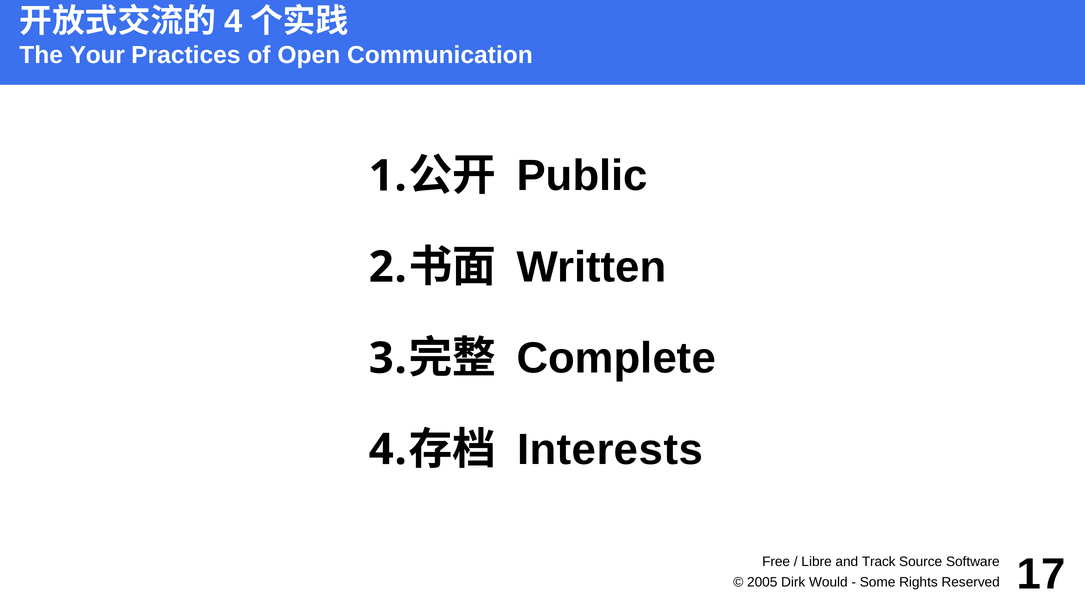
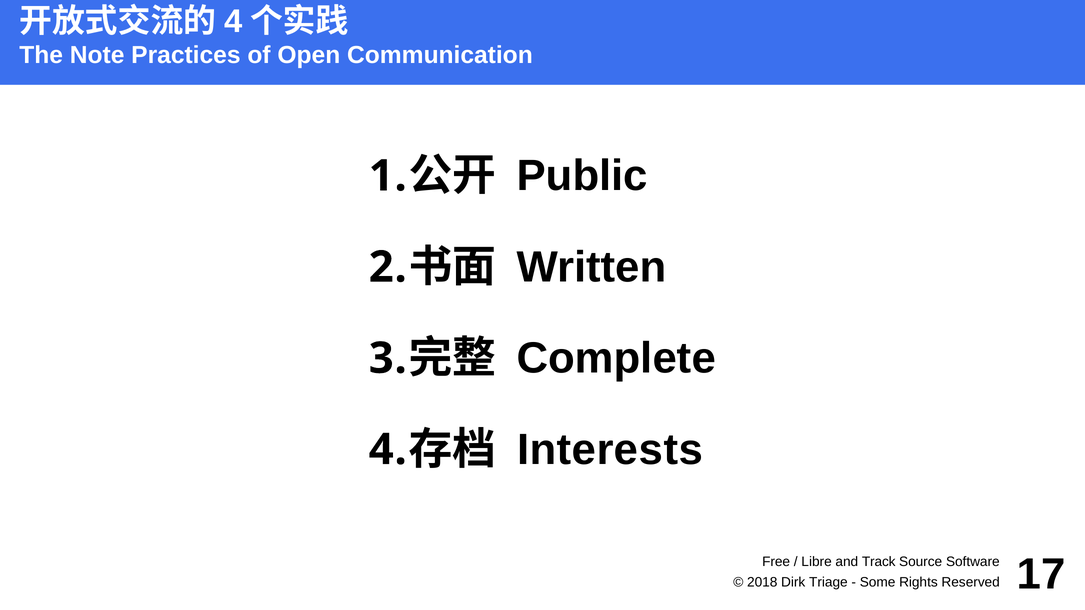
Your: Your -> Note
2005: 2005 -> 2018
Would: Would -> Triage
